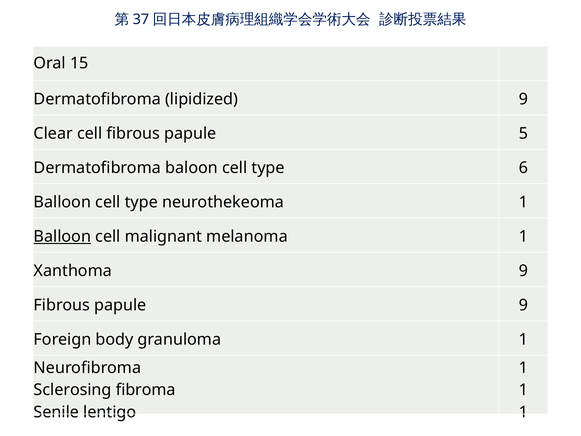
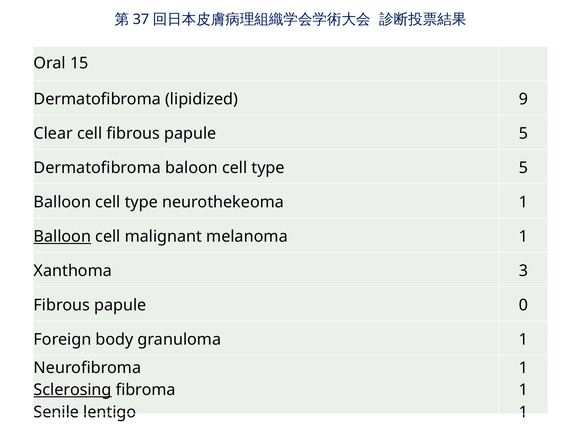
type 6: 6 -> 5
Xanthoma 9: 9 -> 3
papule 9: 9 -> 0
Sclerosing underline: none -> present
